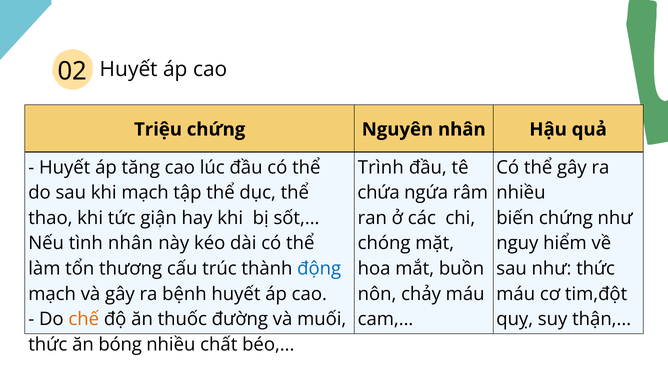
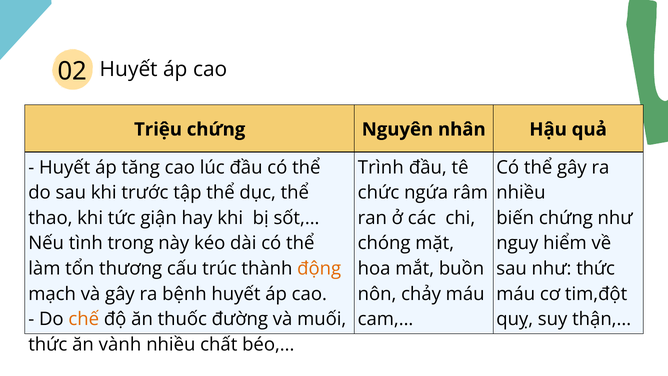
khi mạch: mạch -> trước
chứa: chứa -> chức
tình nhân: nhân -> trong
động colour: blue -> orange
bóng: bóng -> vành
